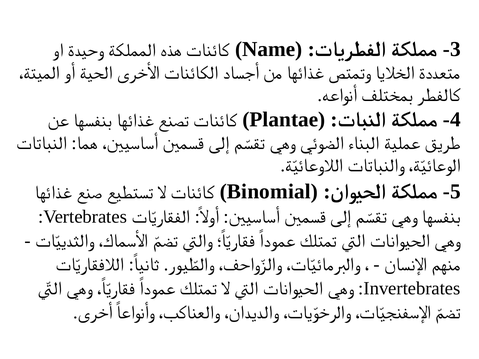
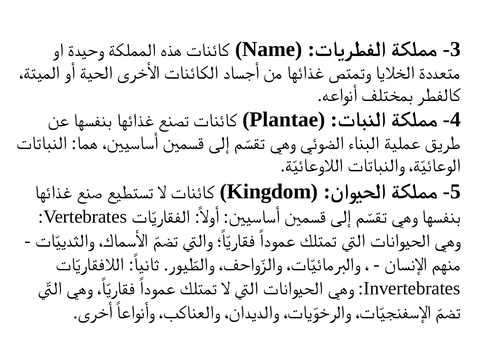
Binomial: Binomial -> Kingdom
